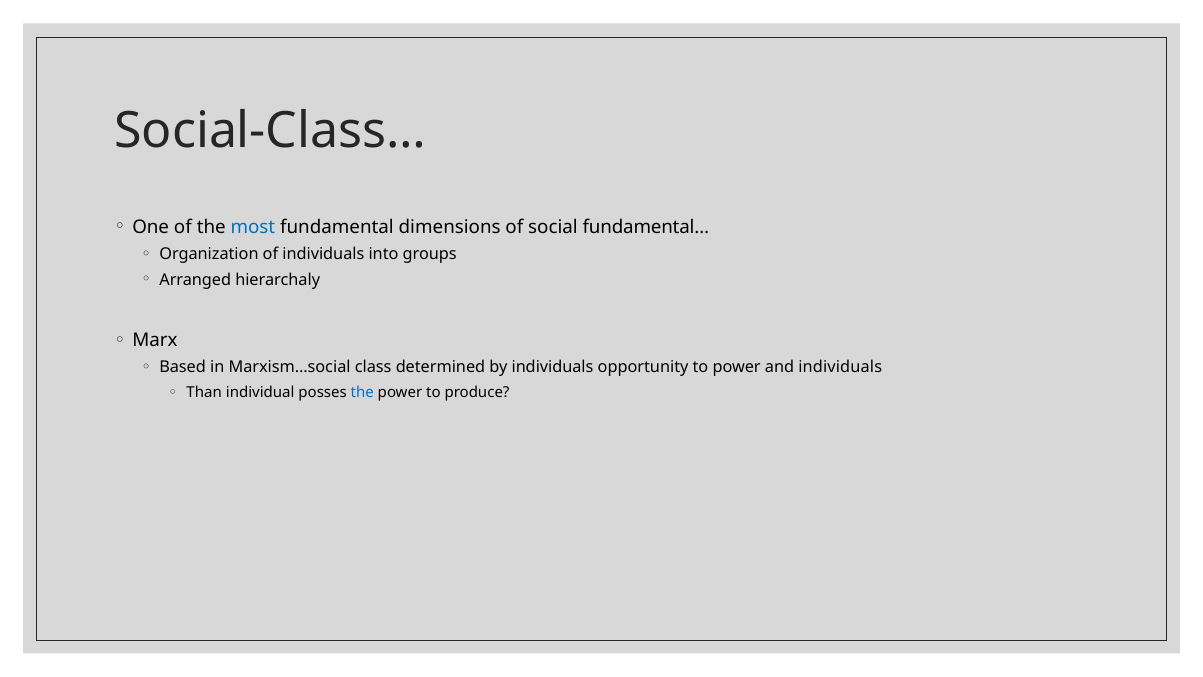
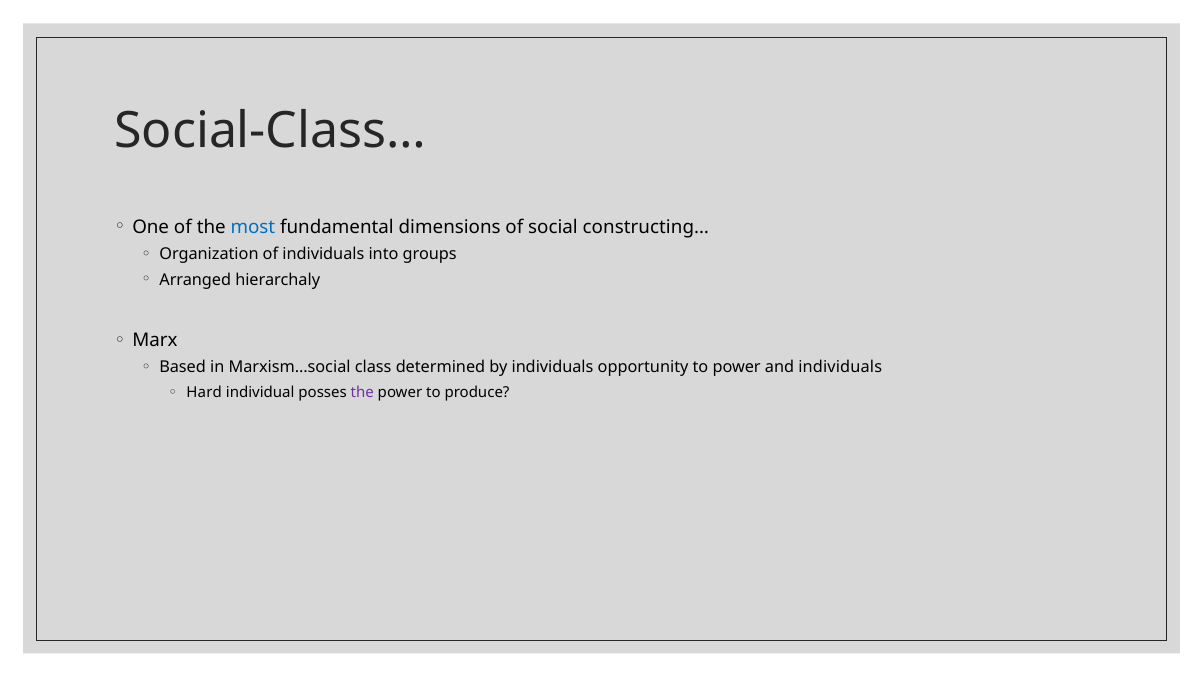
fundamental…: fundamental… -> constructing…
Than: Than -> Hard
the at (362, 392) colour: blue -> purple
